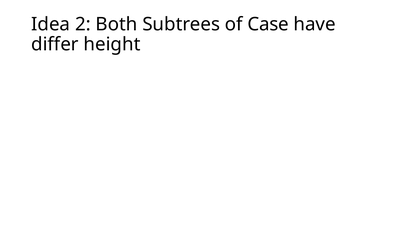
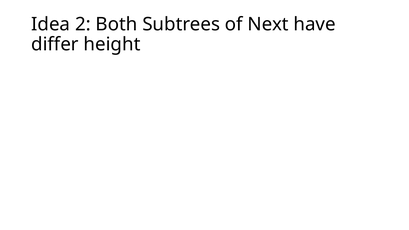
Case: Case -> Next
